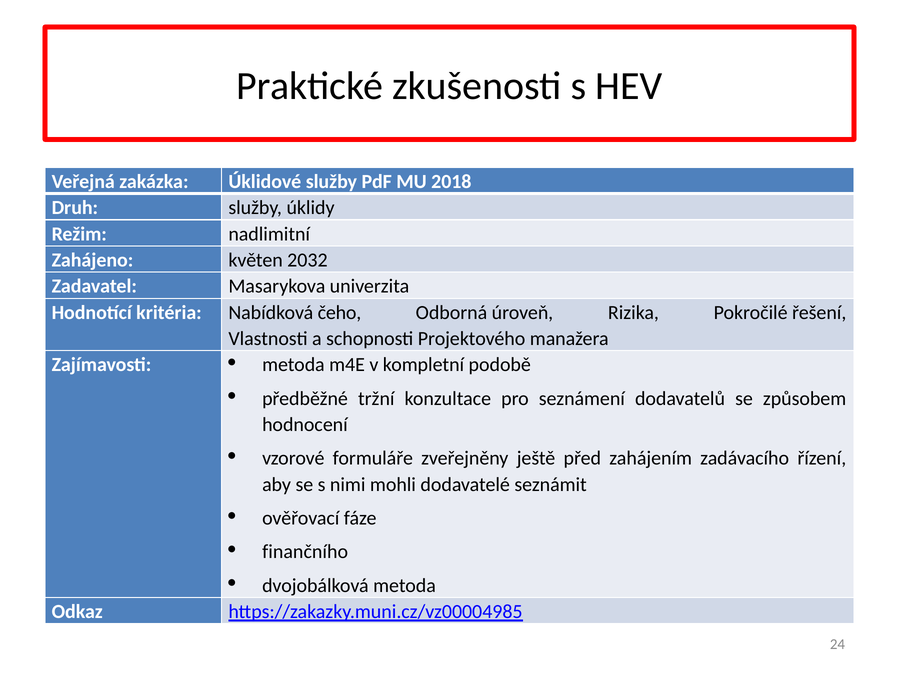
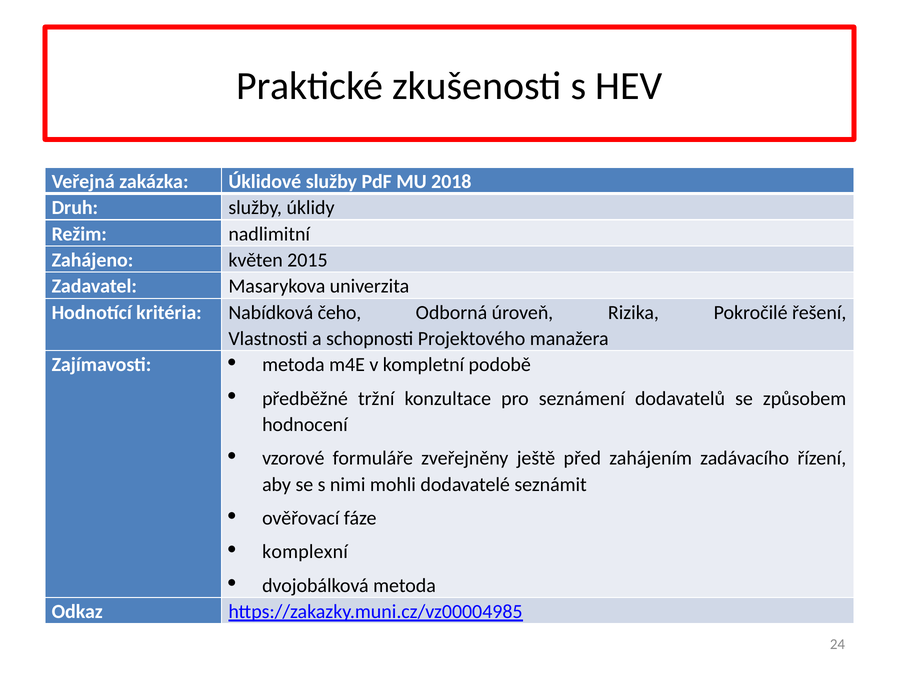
2032: 2032 -> 2015
finančního: finančního -> komplexní
